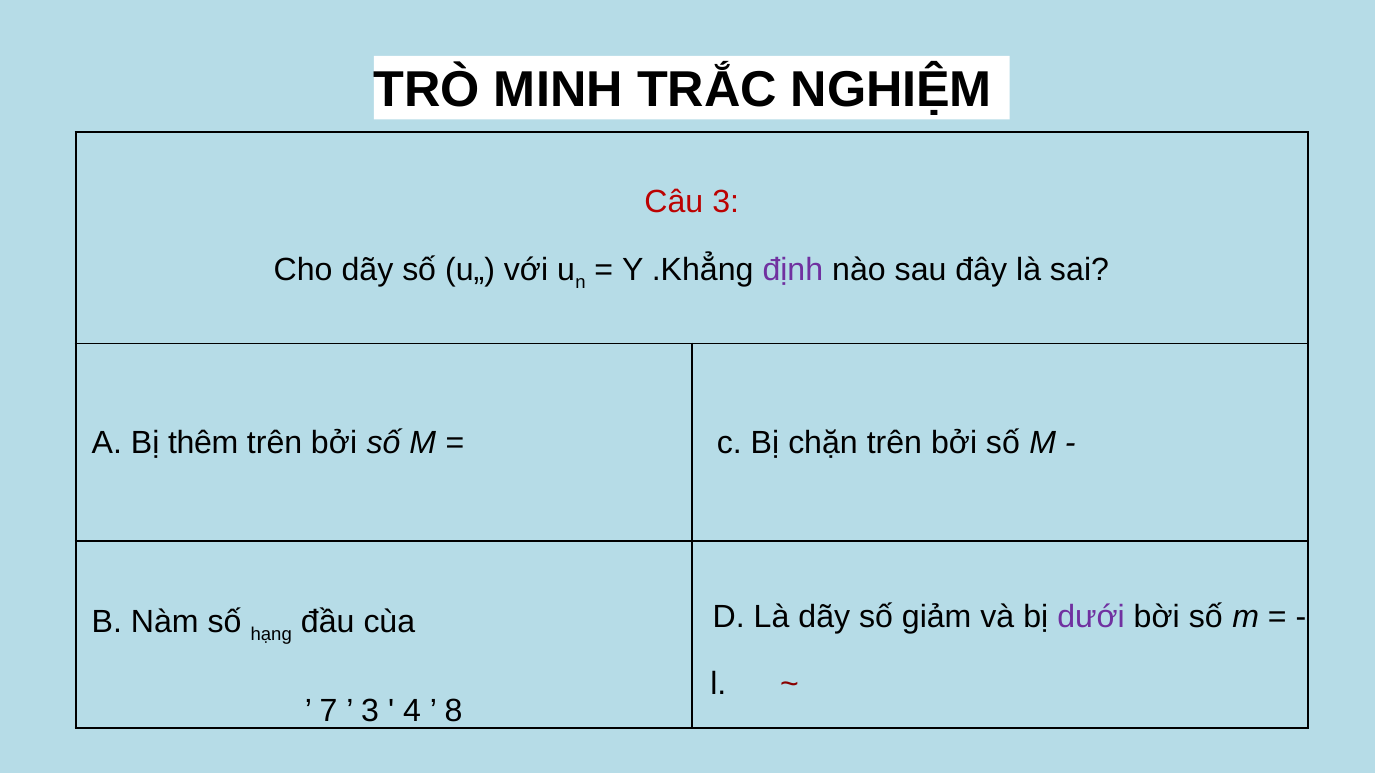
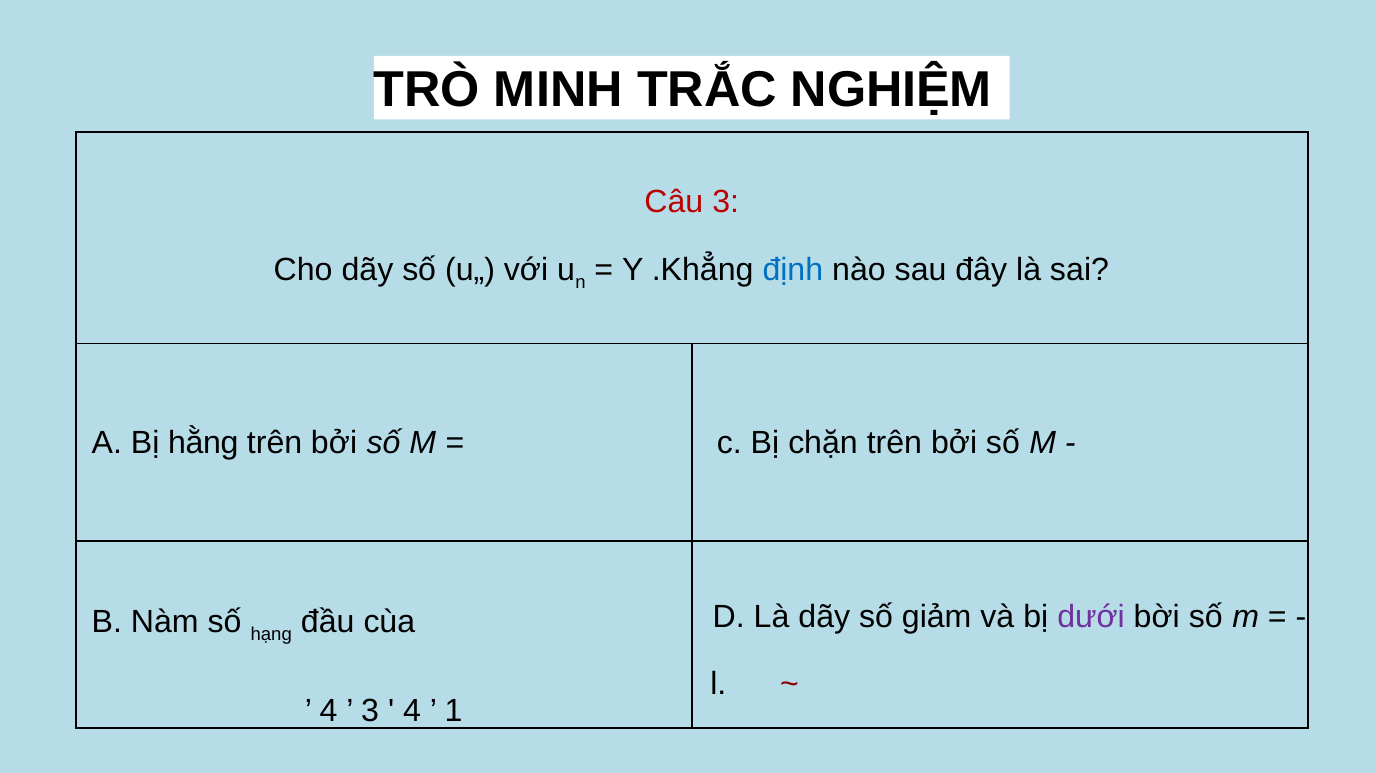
định colour: purple -> blue
thêm: thêm -> hằng
7 at (329, 711): 7 -> 4
8: 8 -> 1
